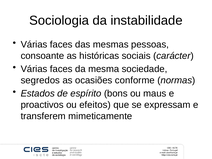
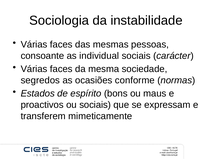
históricas: históricas -> individual
ou efeitos: efeitos -> sociais
